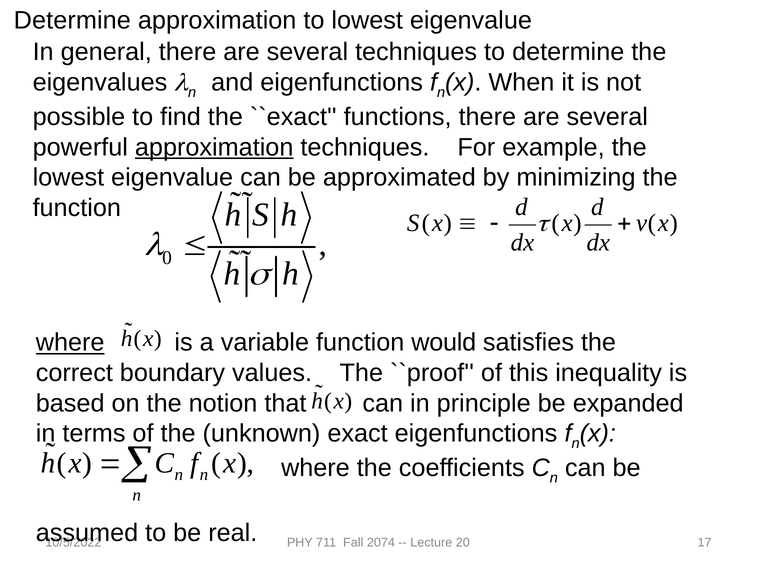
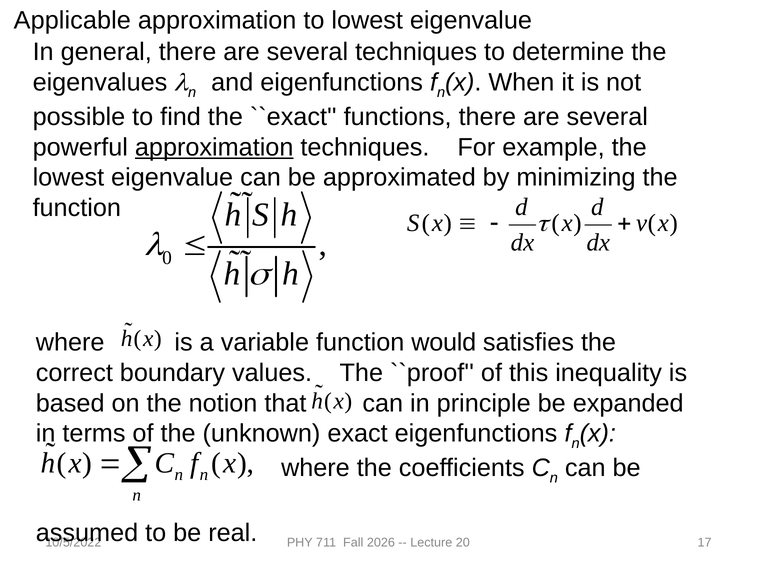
Determine at (72, 21): Determine -> Applicable
where at (70, 343) underline: present -> none
2074: 2074 -> 2026
